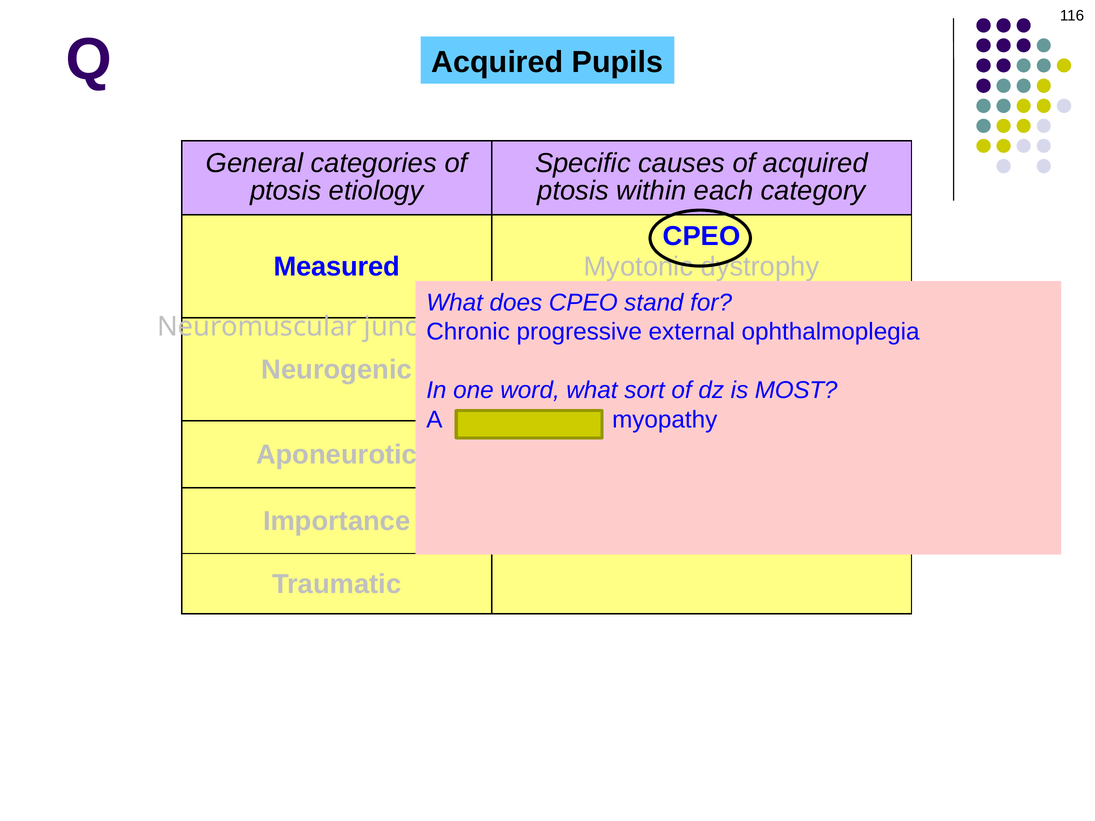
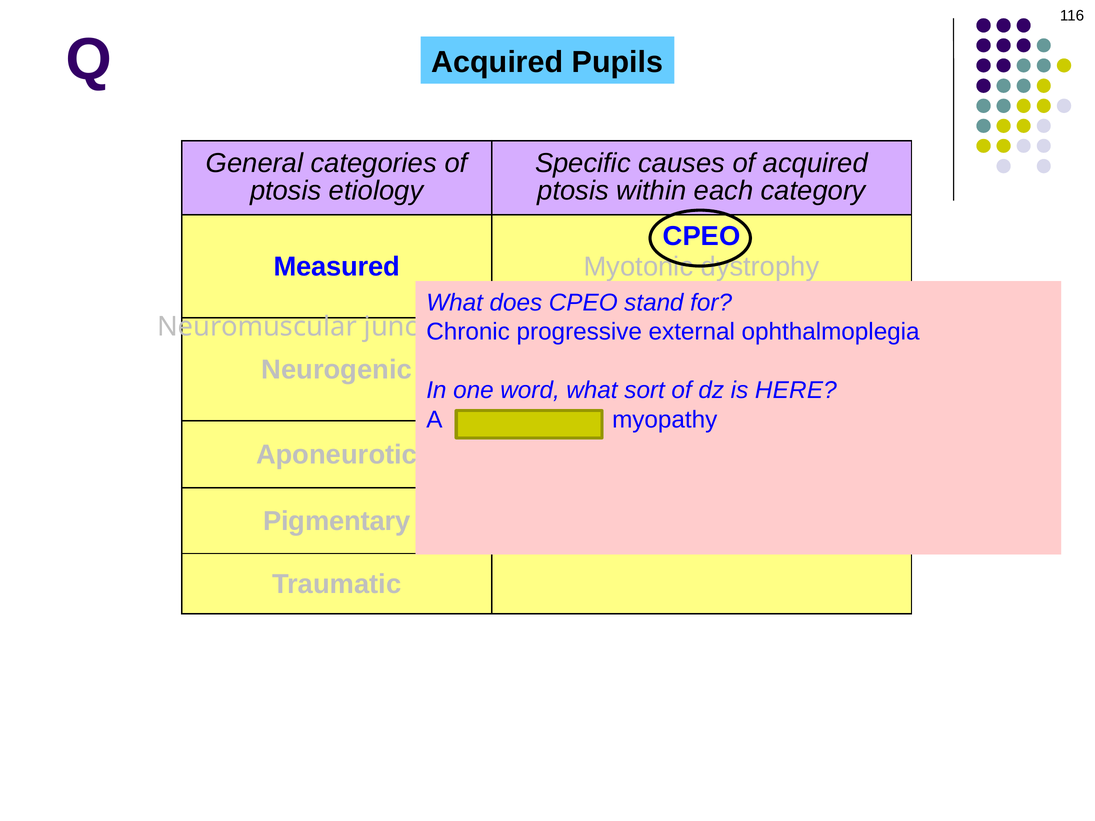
MOST: MOST -> HERE
Importance: Importance -> Pigmentary
